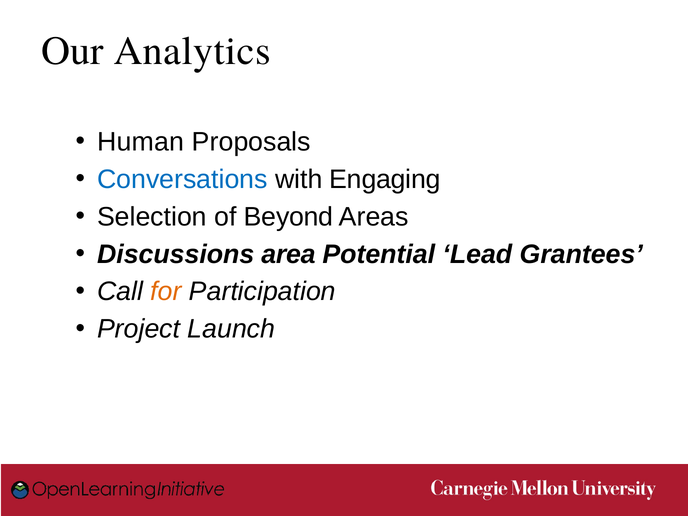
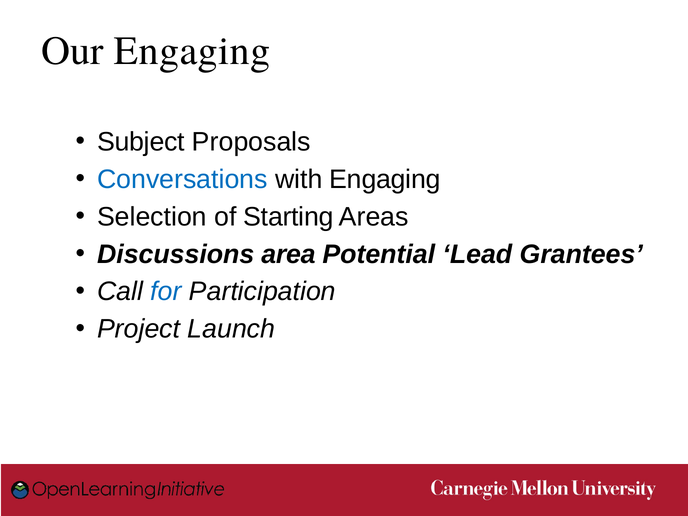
Our Analytics: Analytics -> Engaging
Human: Human -> Subject
Beyond: Beyond -> Starting
for colour: orange -> blue
